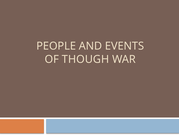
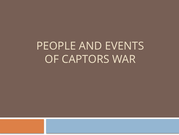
THOUGH: THOUGH -> CAPTORS
